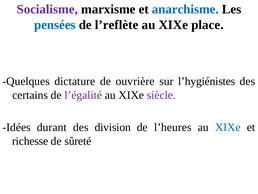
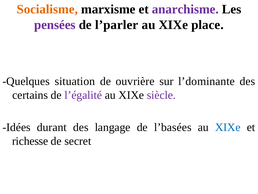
Socialisme colour: purple -> orange
anarchisme colour: blue -> purple
pensées colour: blue -> purple
l’reflète: l’reflète -> l’parler
dictature: dictature -> situation
l’hygiénistes: l’hygiénistes -> l’dominante
division: division -> langage
l’heures: l’heures -> l’basées
sûreté: sûreté -> secret
